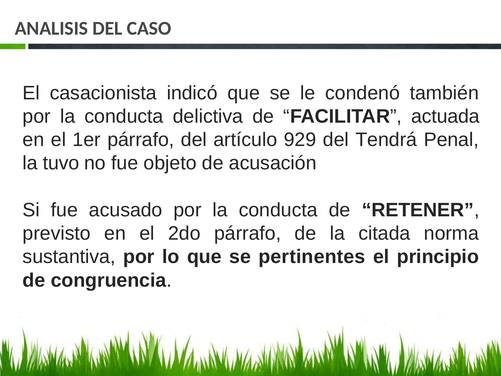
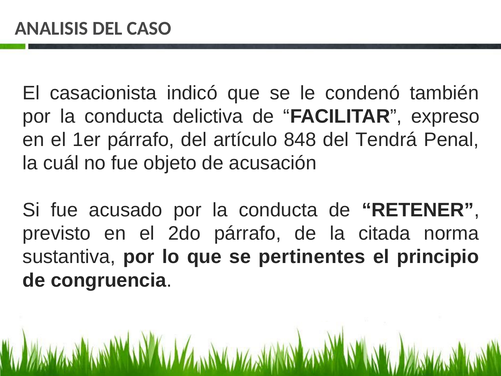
actuada: actuada -> expreso
929: 929 -> 848
tuvo: tuvo -> cuál
